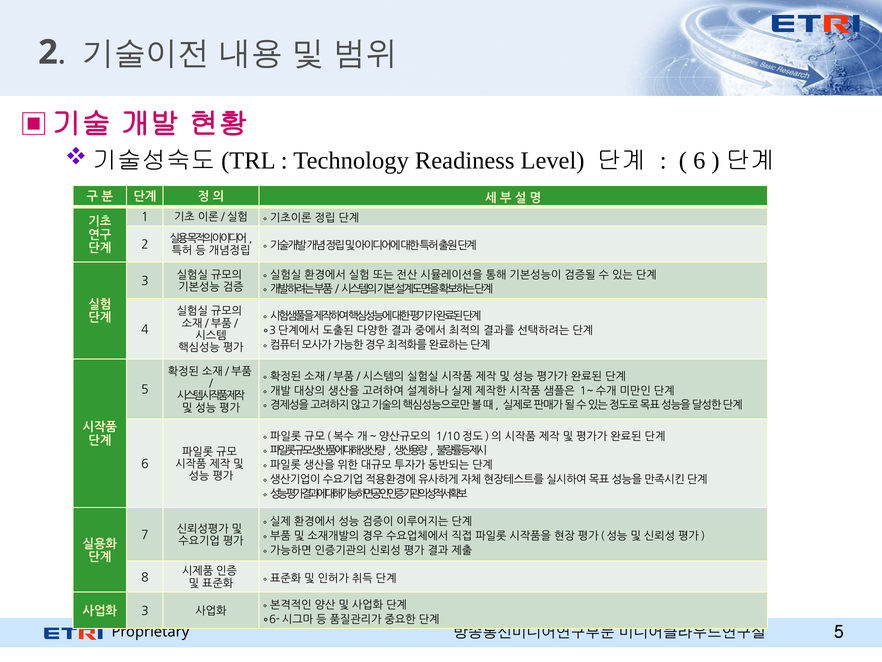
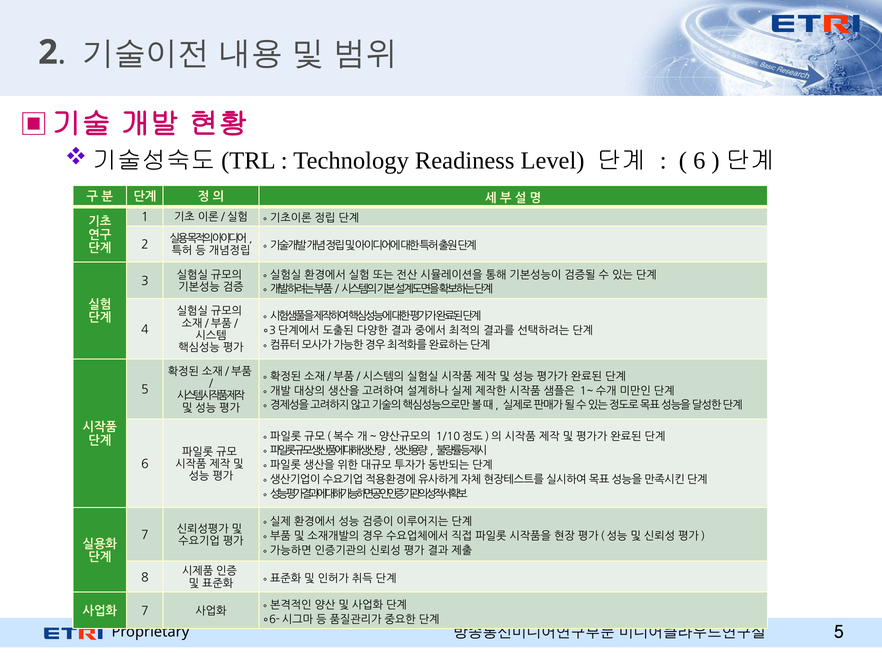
3 at (145, 611): 3 -> 7
